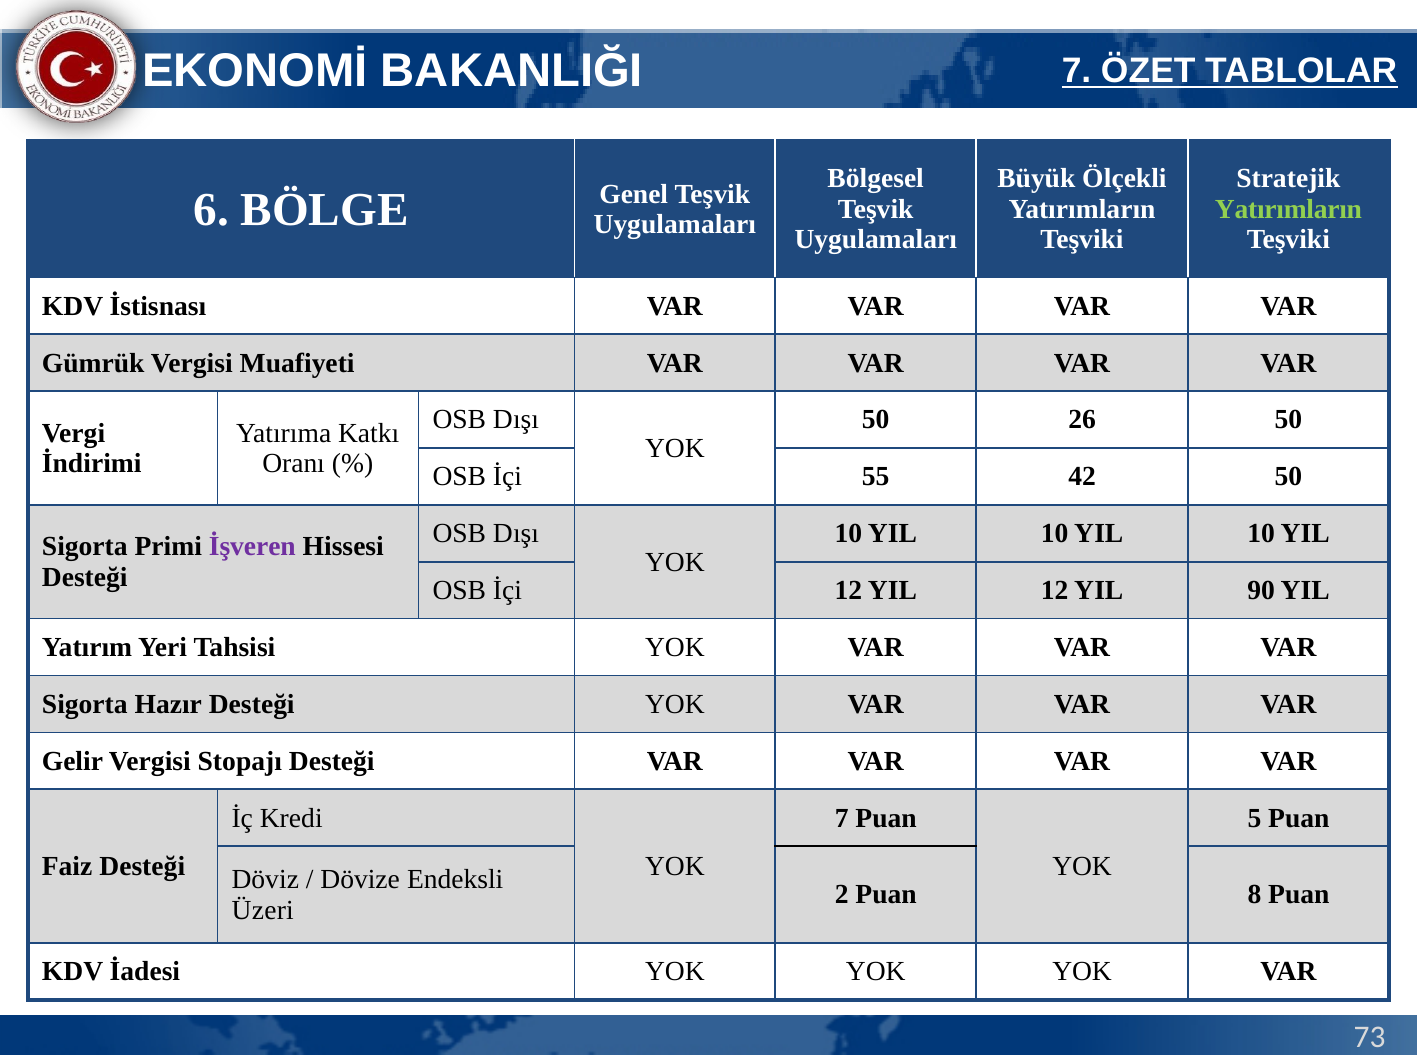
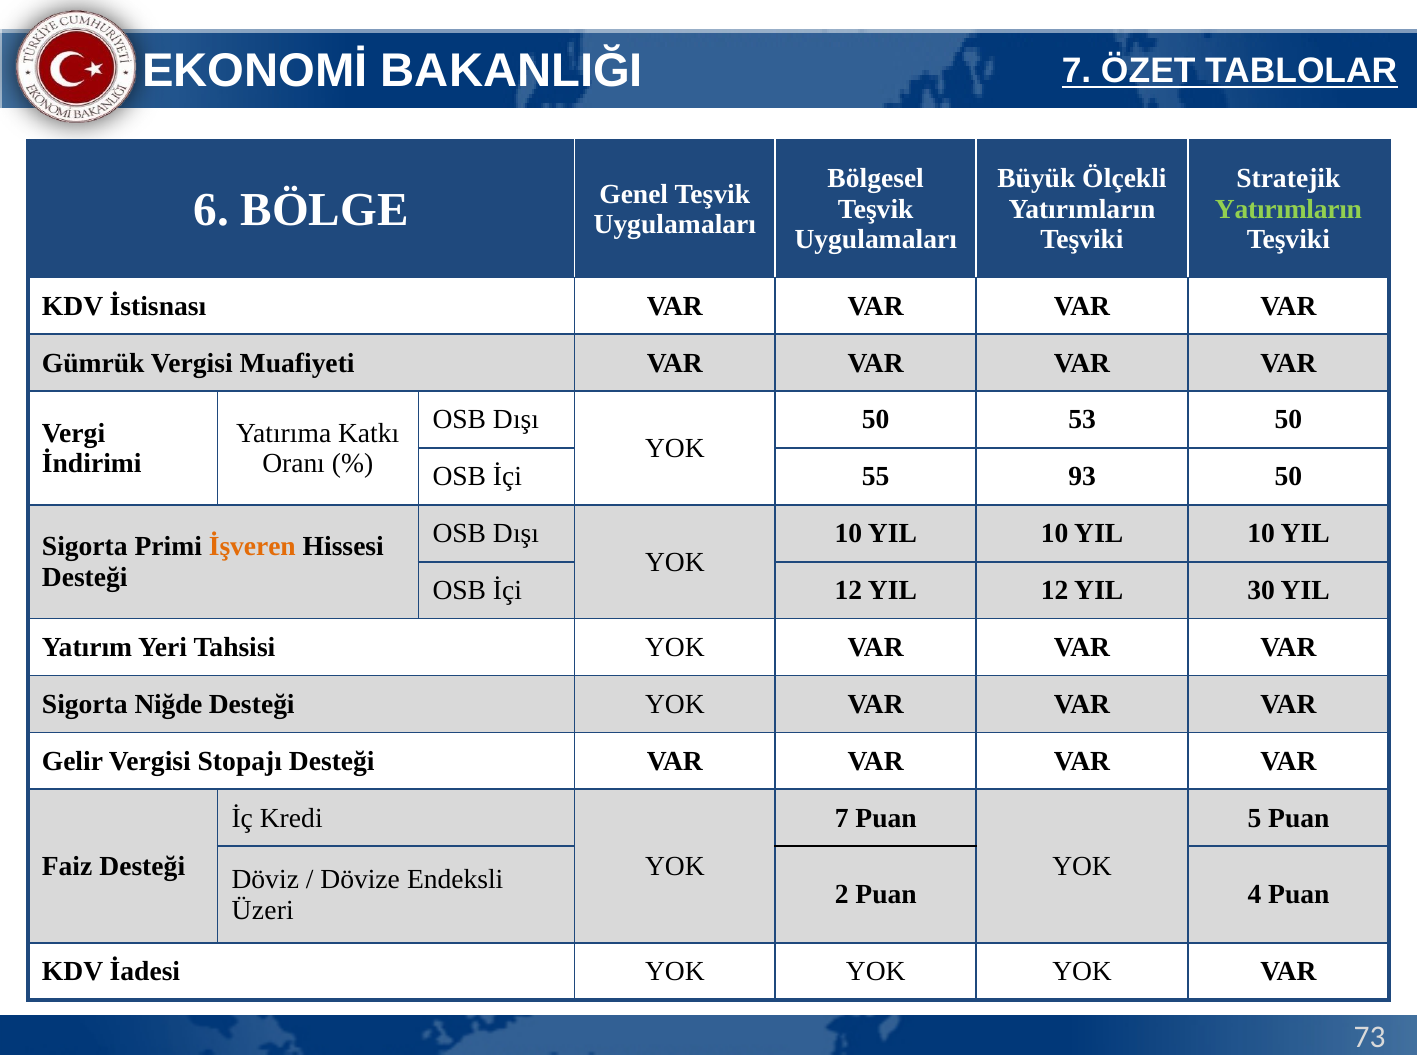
26: 26 -> 53
42: 42 -> 93
İşveren colour: purple -> orange
90: 90 -> 30
Hazır: Hazır -> Niğde
8: 8 -> 4
